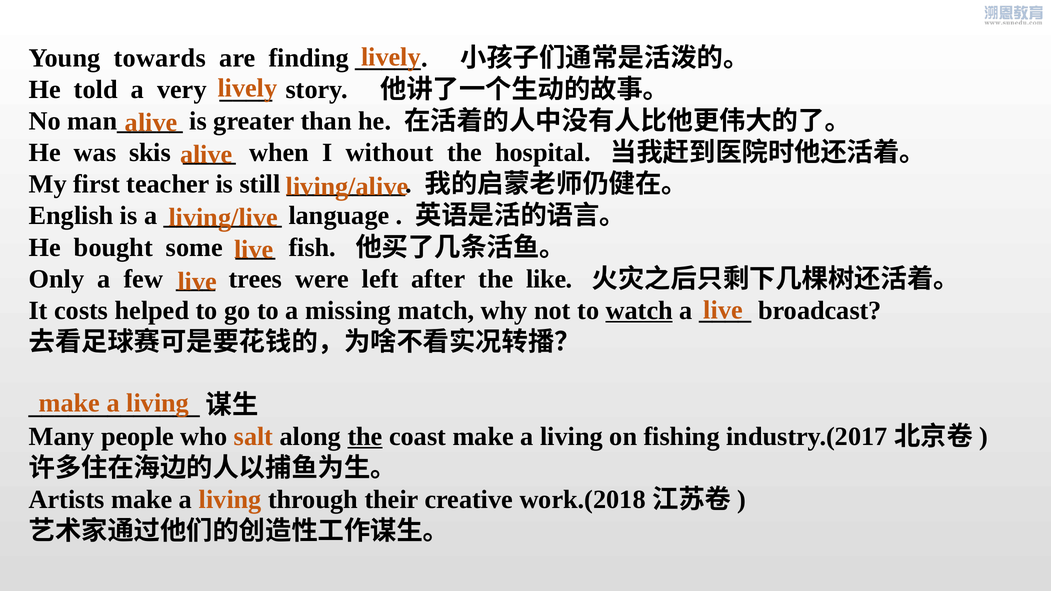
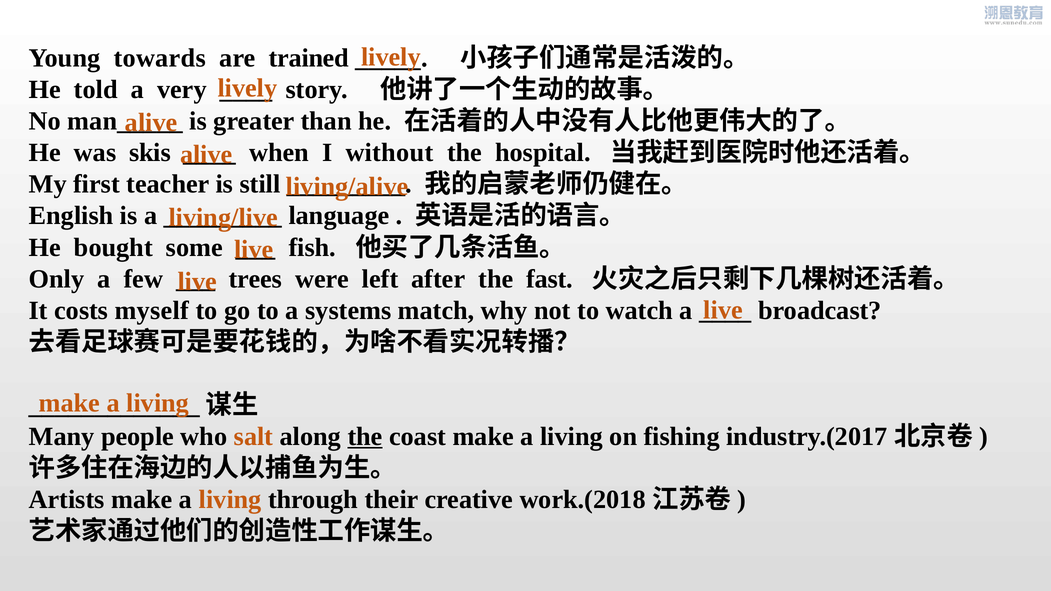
finding: finding -> trained
like: like -> fast
helped: helped -> myself
missing: missing -> systems
watch underline: present -> none
